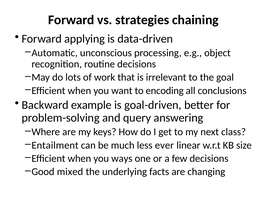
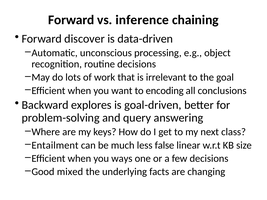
strategies: strategies -> inference
applying: applying -> discover
example: example -> explores
ever: ever -> false
